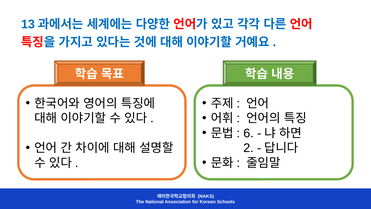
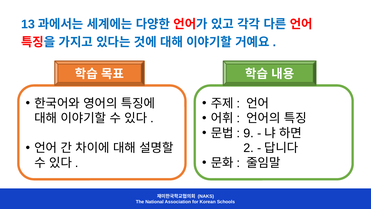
6: 6 -> 9
